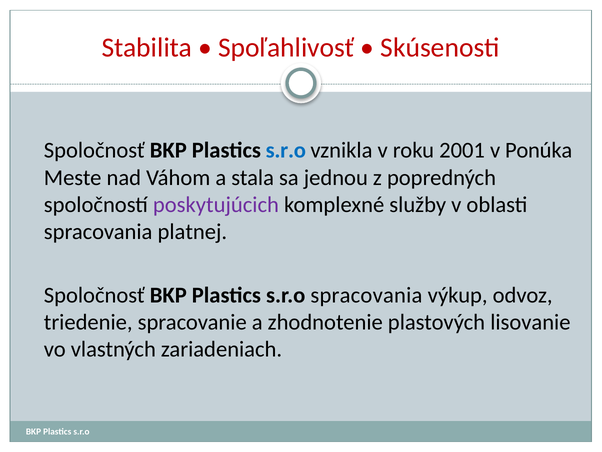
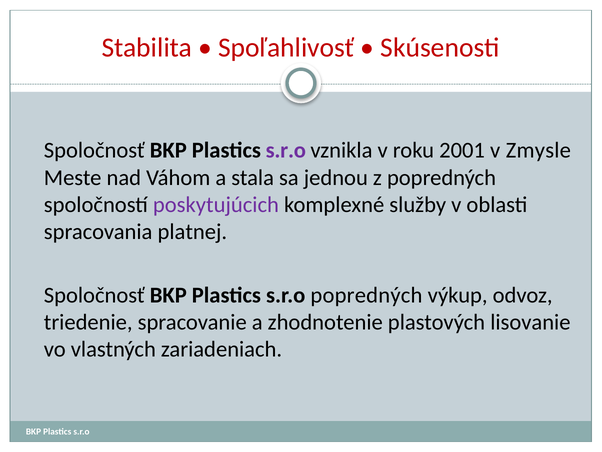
s.r.o at (286, 150) colour: blue -> purple
Ponúka: Ponúka -> Zmysle
s.r.o spracovania: spracovania -> popredných
